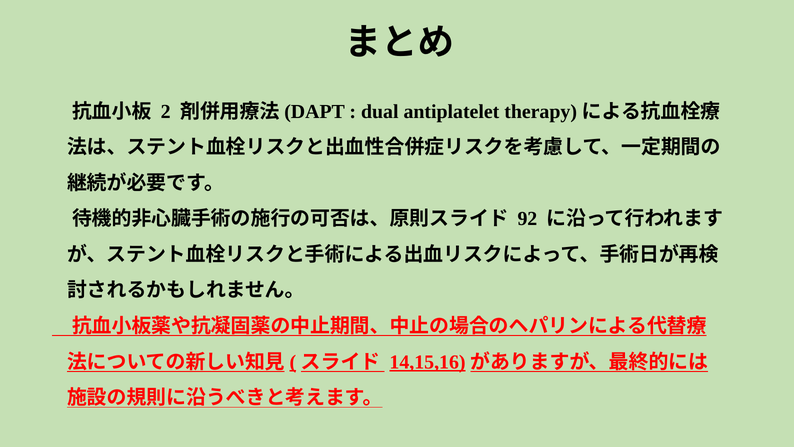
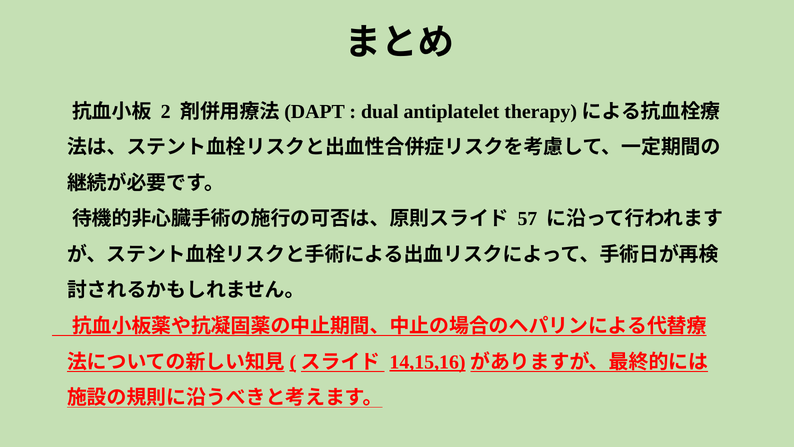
92: 92 -> 57
